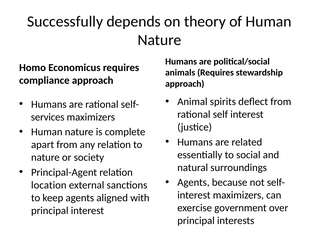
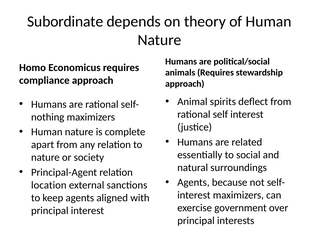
Successfully: Successfully -> Subordinate
services: services -> nothing
